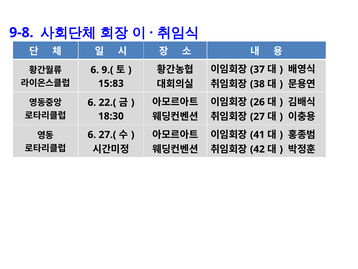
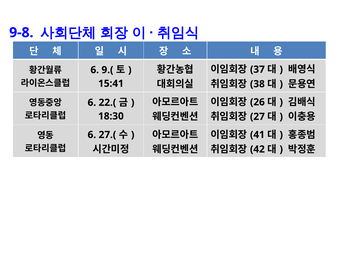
15:83: 15:83 -> 15:41
